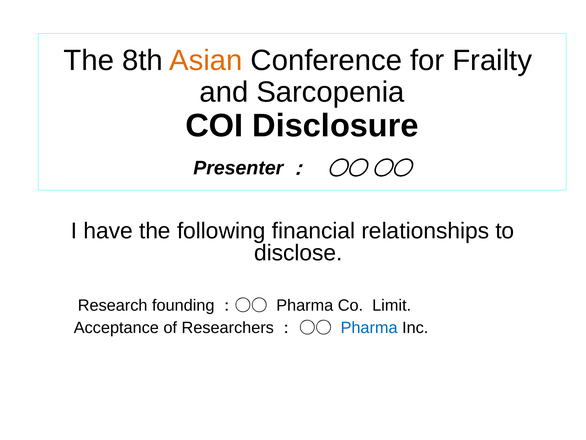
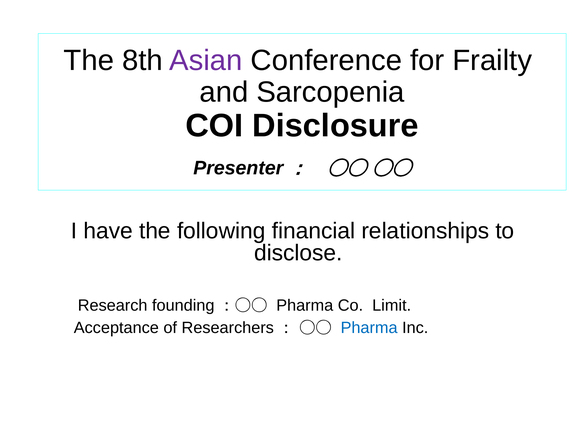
Asian colour: orange -> purple
